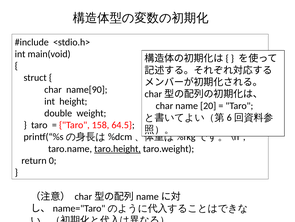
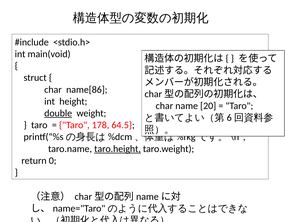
name[90: name[90 -> name[86
double underline: none -> present
158: 158 -> 178
